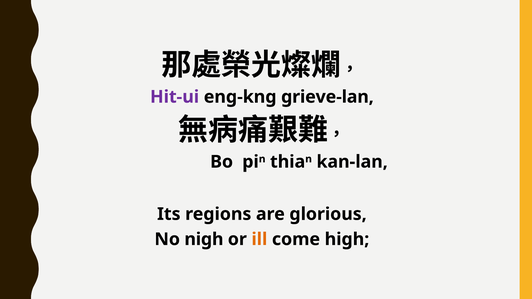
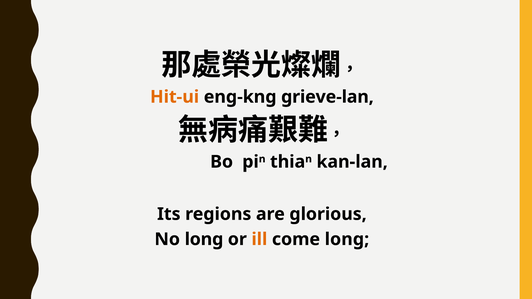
Hit-ui colour: purple -> orange
No nigh: nigh -> long
come high: high -> long
